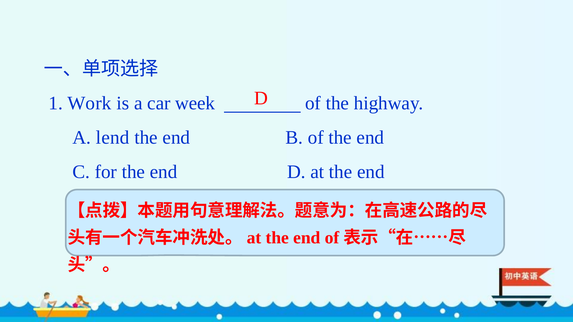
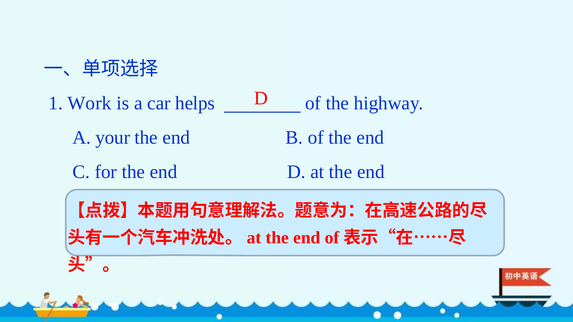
week: week -> helps
lend: lend -> your
